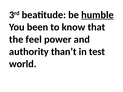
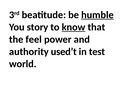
been: been -> story
know underline: none -> present
than’t: than’t -> used’t
